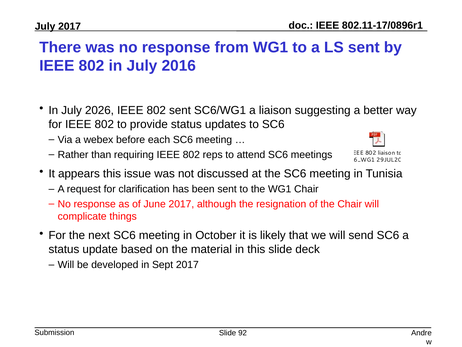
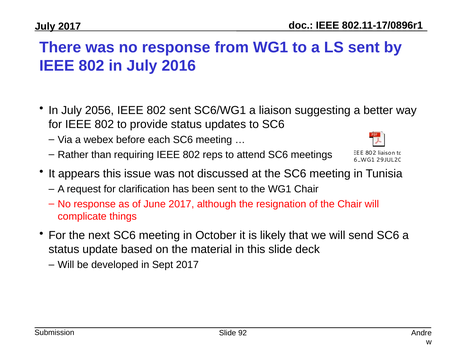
2026: 2026 -> 2056
